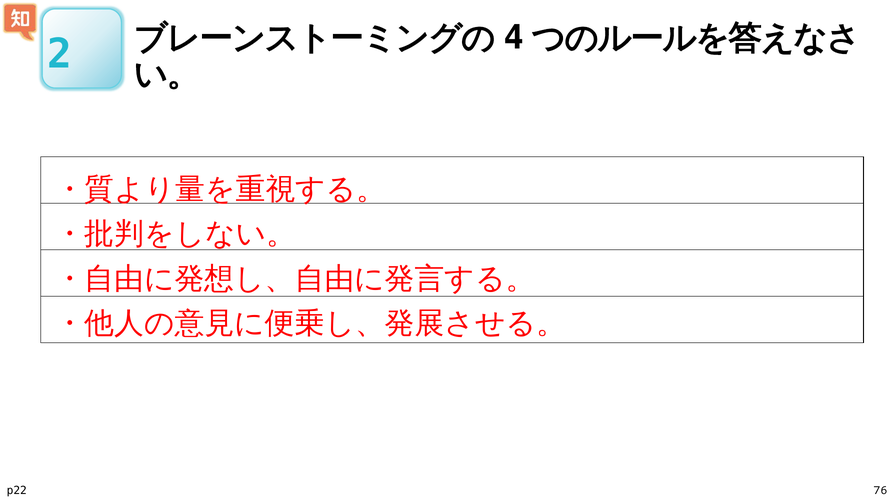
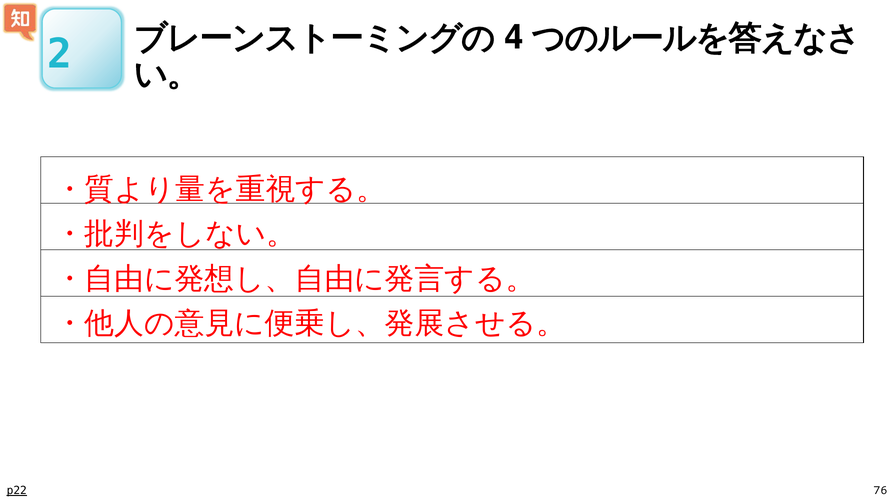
p22 underline: none -> present
